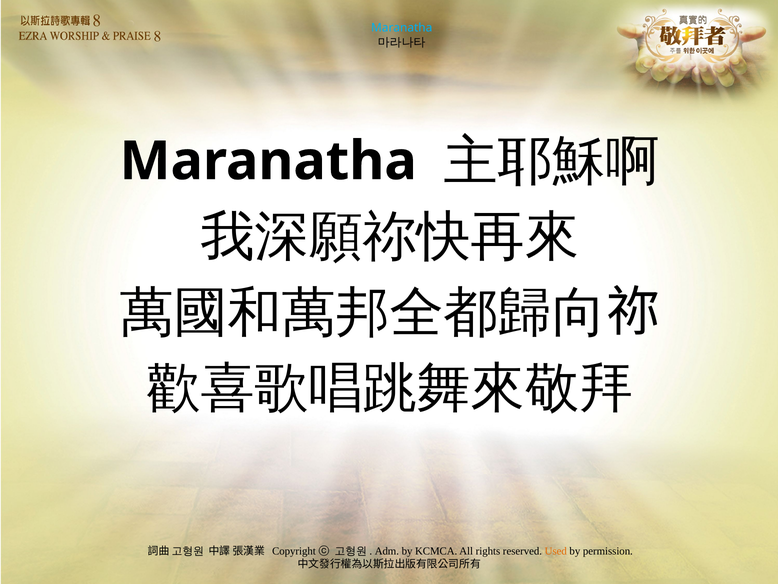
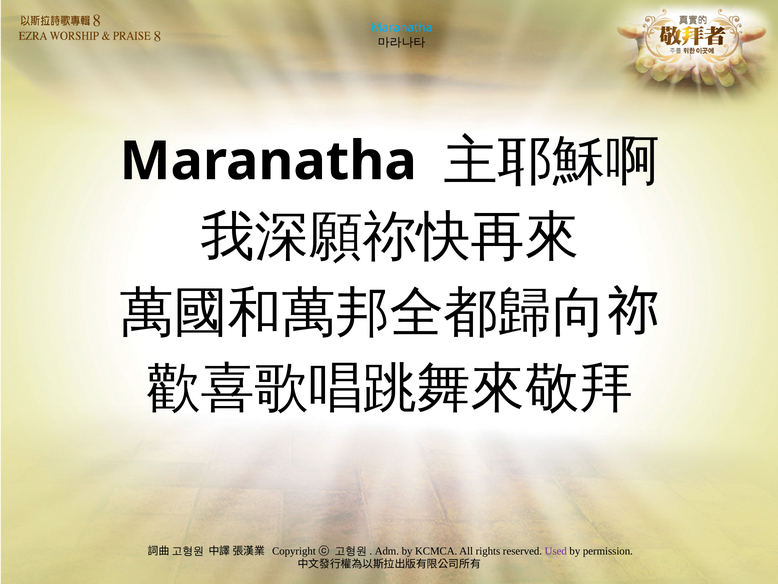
Used colour: orange -> purple
